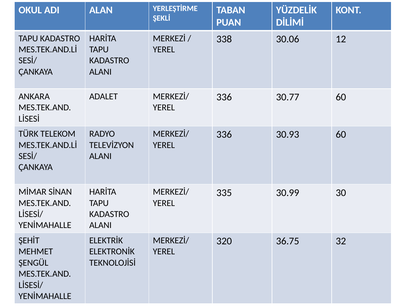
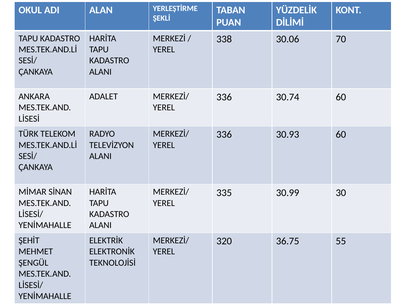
12: 12 -> 70
30.77: 30.77 -> 30.74
32: 32 -> 55
